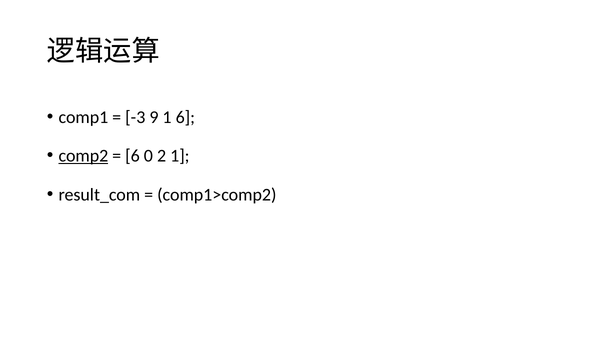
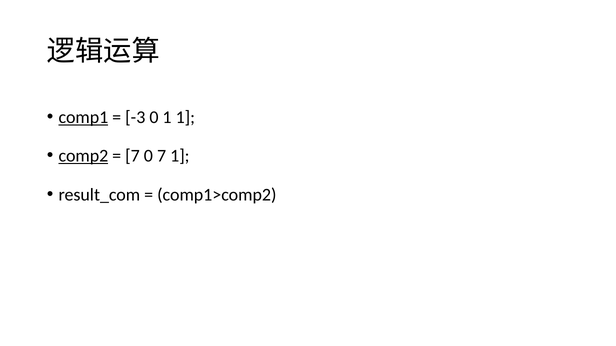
comp1 underline: none -> present
-3 9: 9 -> 0
1 6: 6 -> 1
6 at (133, 156): 6 -> 7
0 2: 2 -> 7
